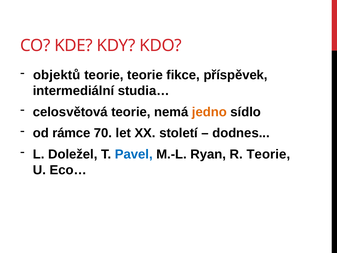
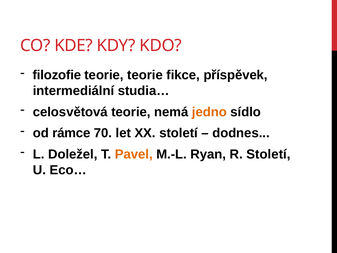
objektů: objektů -> filozofie
Pavel colour: blue -> orange
R Teorie: Teorie -> Století
